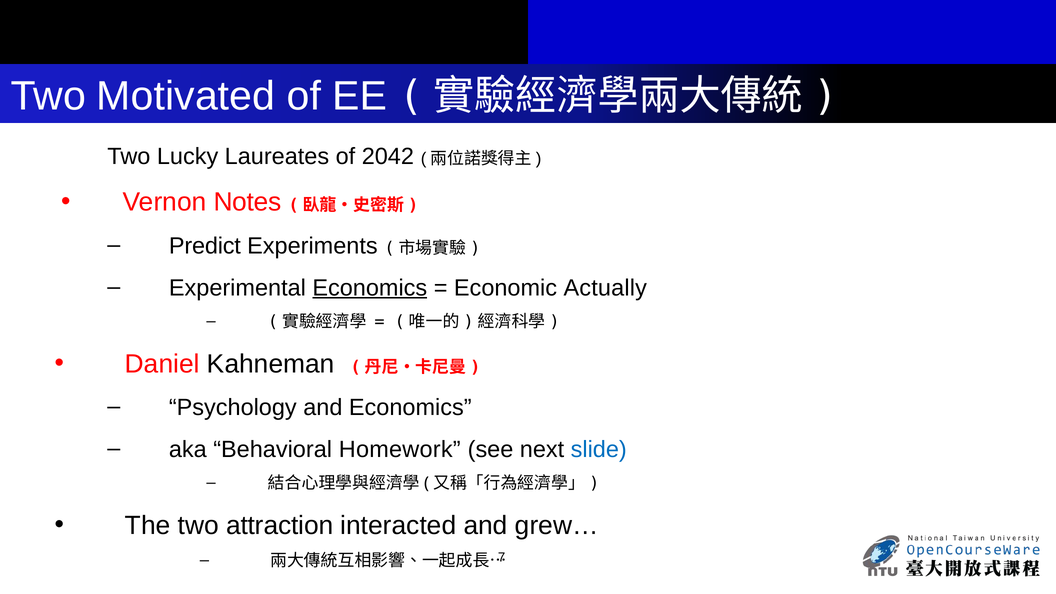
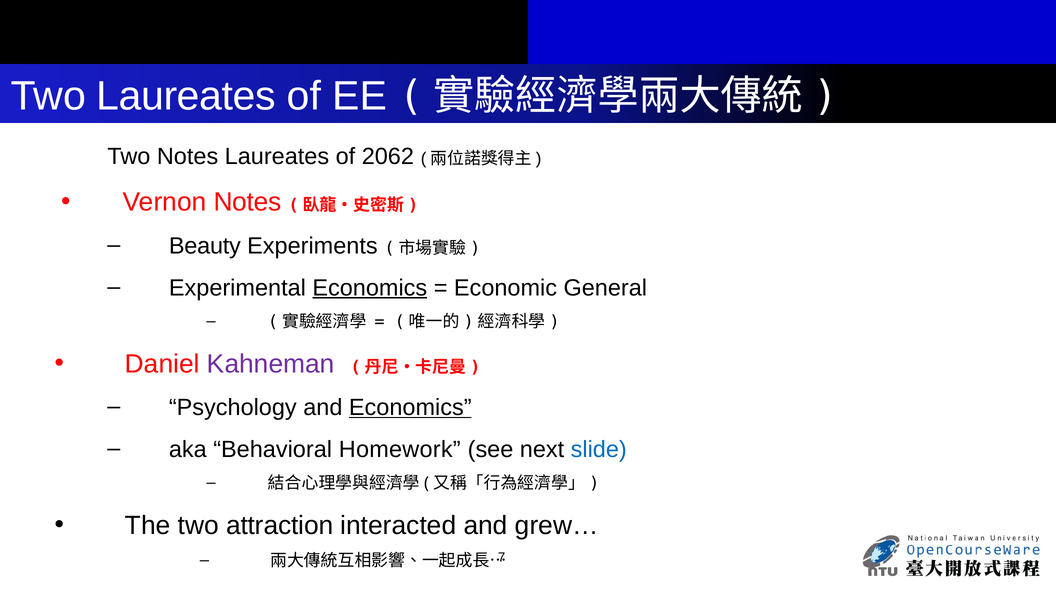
Two Motivated: Motivated -> Laureates
Two Lucky: Lucky -> Notes
2042: 2042 -> 2062
Predict: Predict -> Beauty
Actually: Actually -> General
Kahneman colour: black -> purple
Economics at (410, 407) underline: none -> present
